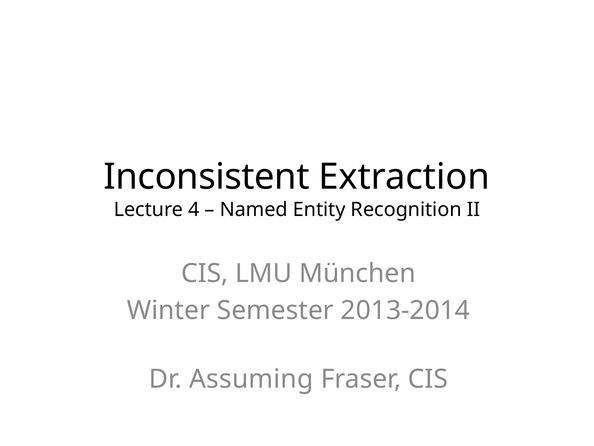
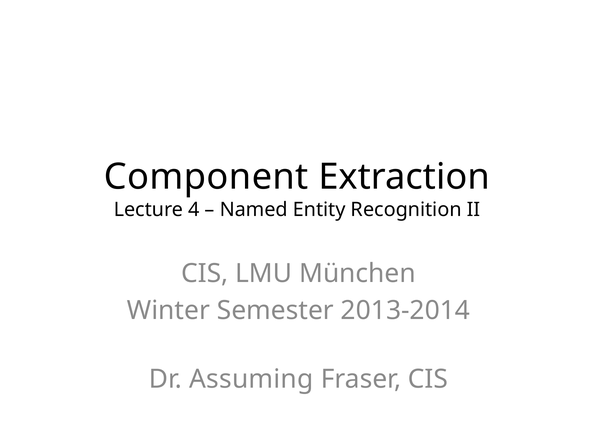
Inconsistent: Inconsistent -> Component
